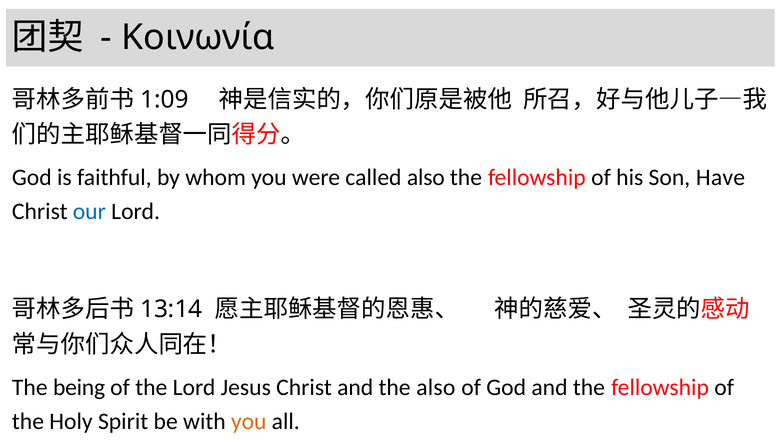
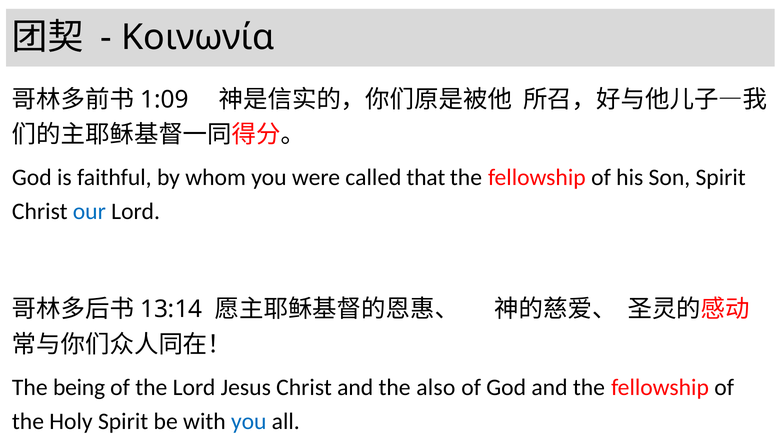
called also: also -> that
Son Have: Have -> Spirit
you at (249, 421) colour: orange -> blue
